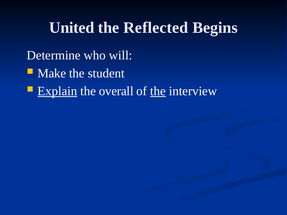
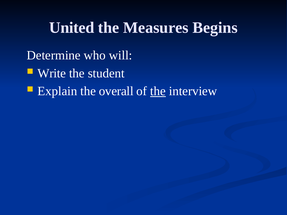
Reflected: Reflected -> Measures
Make: Make -> Write
Explain underline: present -> none
